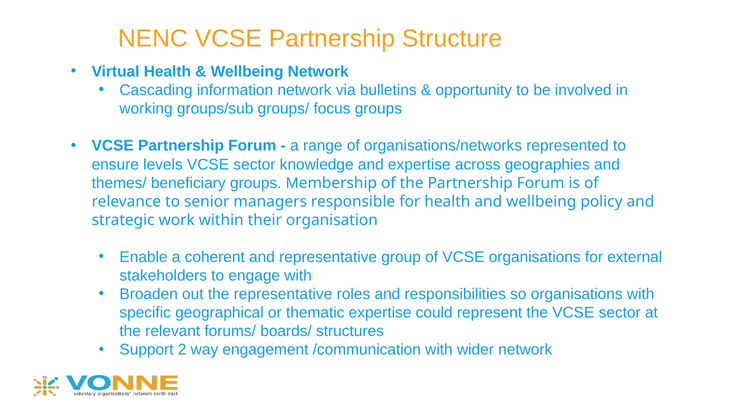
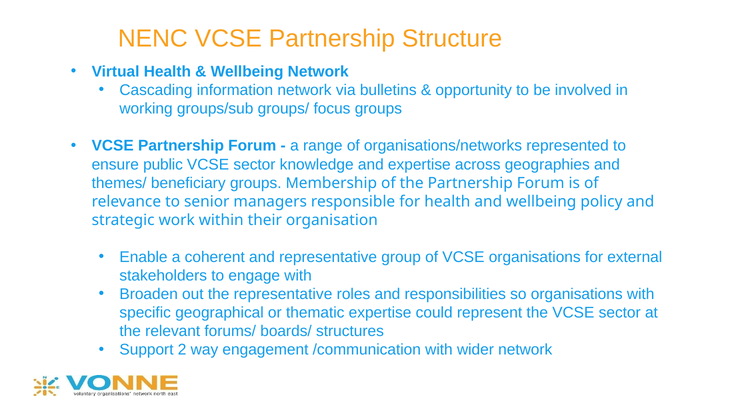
levels: levels -> public
